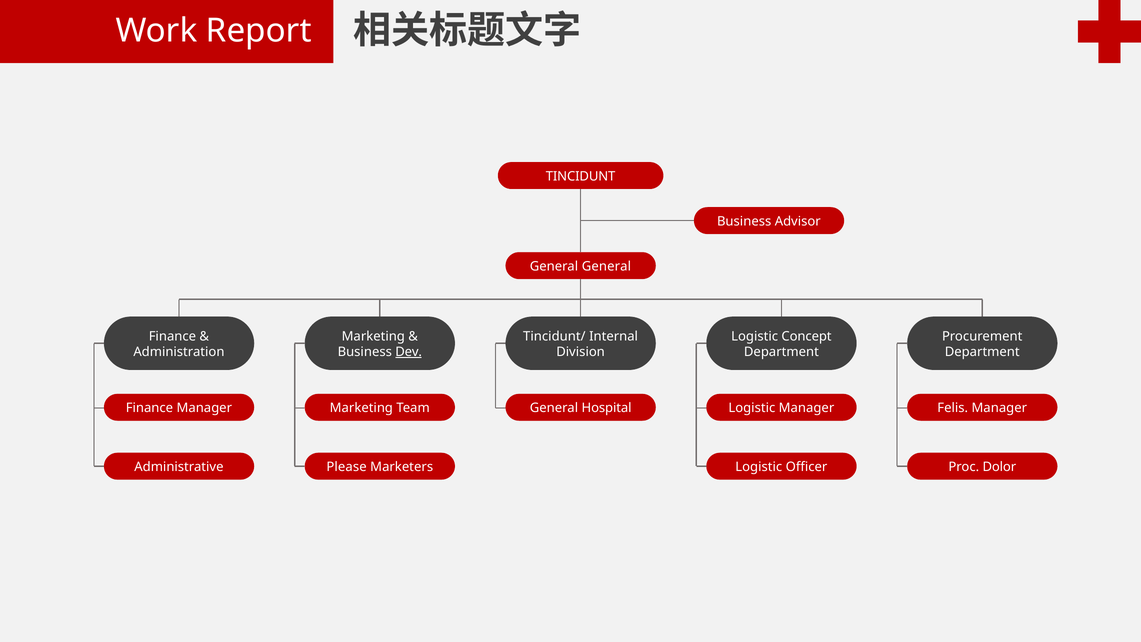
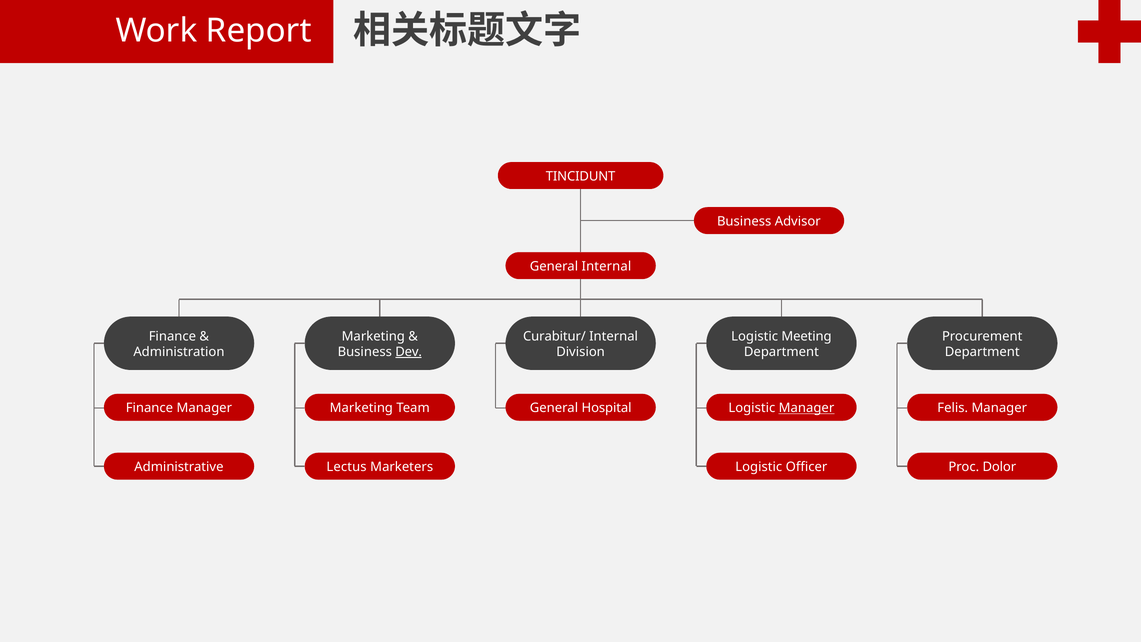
General General: General -> Internal
Tincidunt/: Tincidunt/ -> Curabitur/
Concept: Concept -> Meeting
Manager at (807, 408) underline: none -> present
Please: Please -> Lectus
